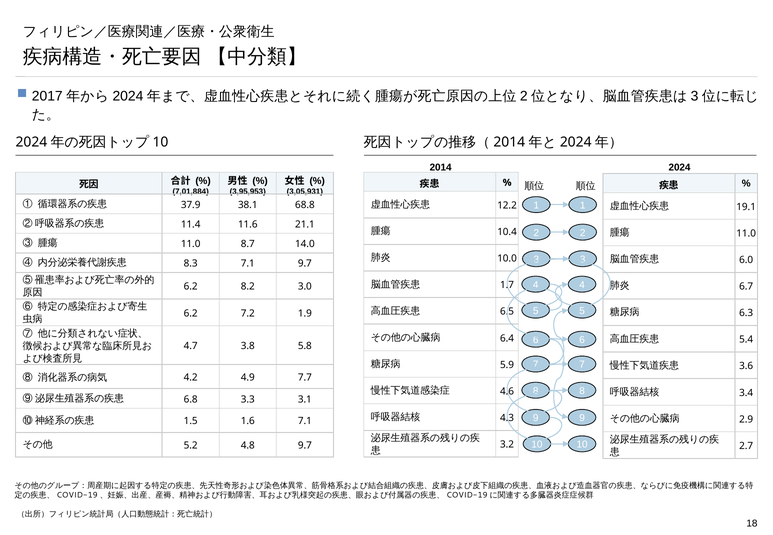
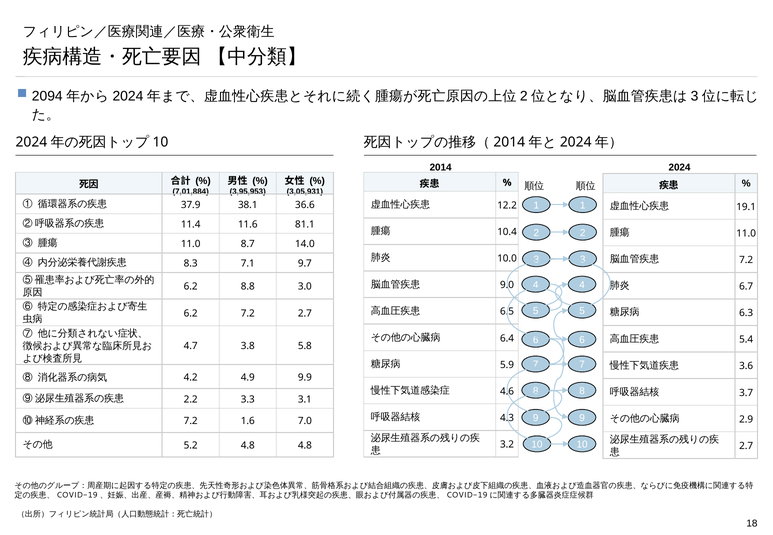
2017: 2017 -> 2094
68.8: 68.8 -> 36.6
21.1: 21.1 -> 81.1
6.0 at (746, 260): 6.0 -> 7.2
1.7: 1.7 -> 9.0
8.2: 8.2 -> 8.8
7.2 1.9: 1.9 -> 2.7
7.7: 7.7 -> 9.9
3.4: 3.4 -> 3.7
6.8: 6.8 -> 2.2
1.5 at (191, 421): 1.5 -> 7.2
1.6 7.1: 7.1 -> 7.0
4.8 9.7: 9.7 -> 4.8
